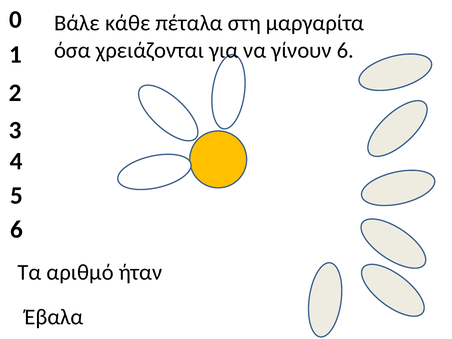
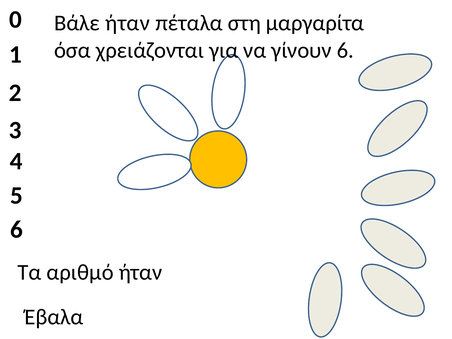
Βάλε κάθε: κάθε -> ήταν
